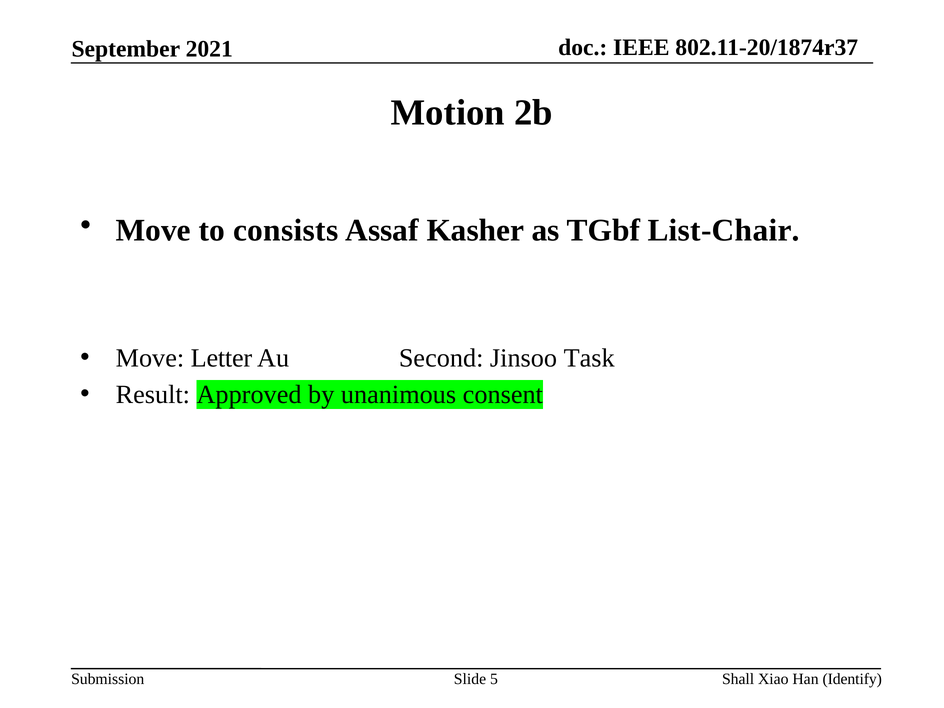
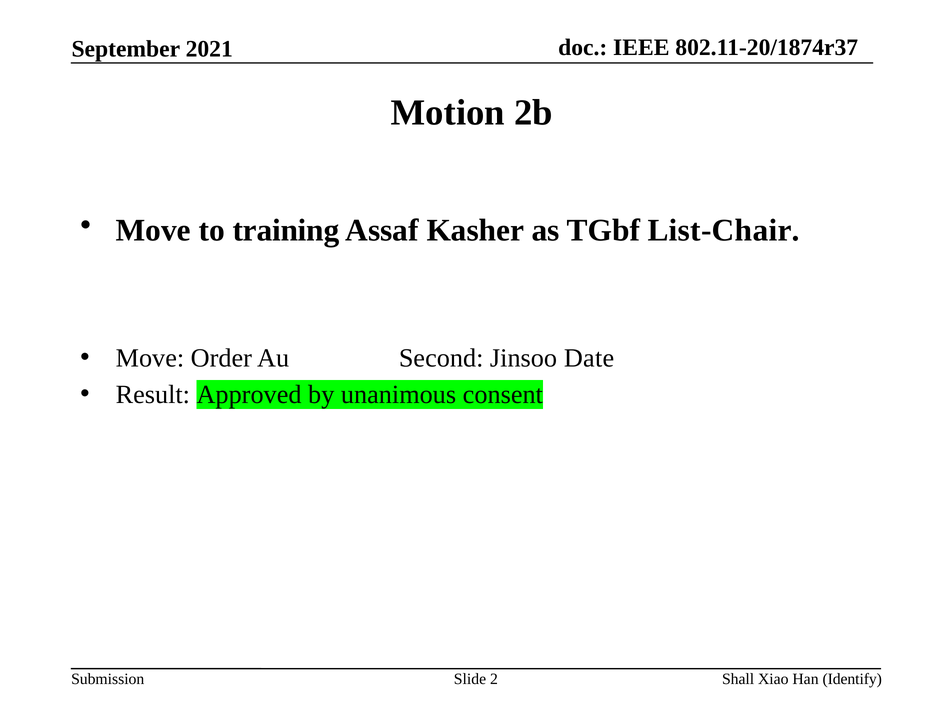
consists: consists -> training
Letter: Letter -> Order
Task: Task -> Date
5: 5 -> 2
